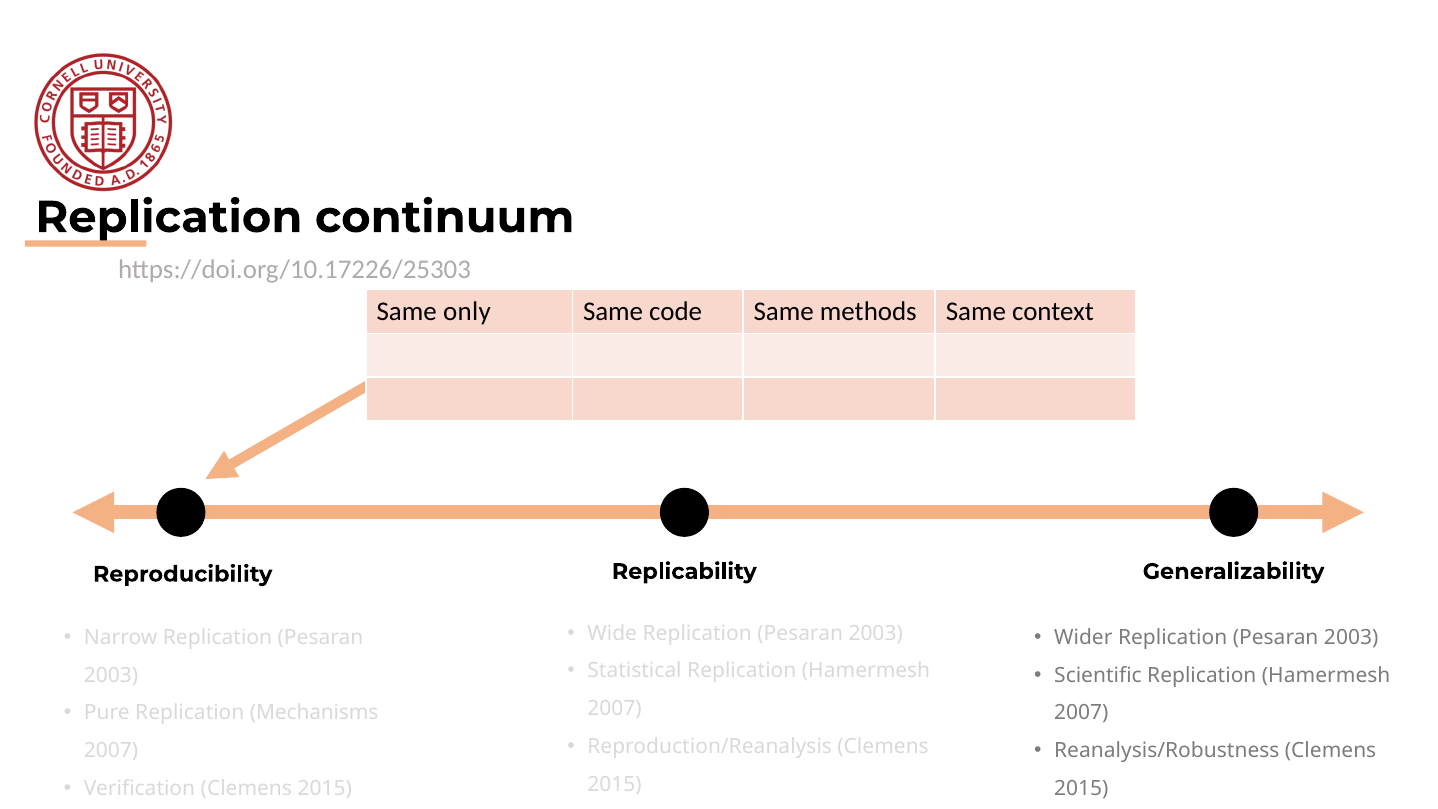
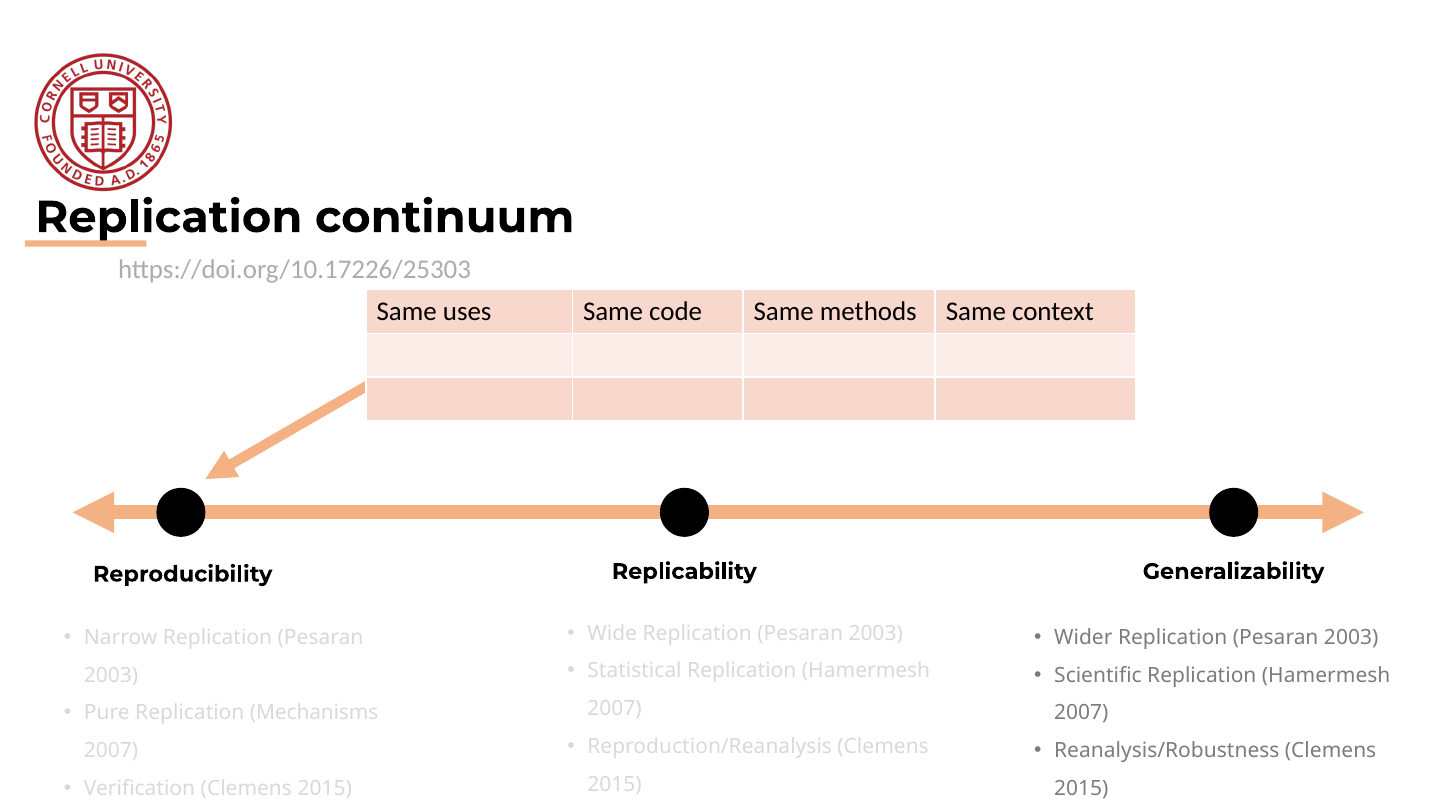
only: only -> uses
